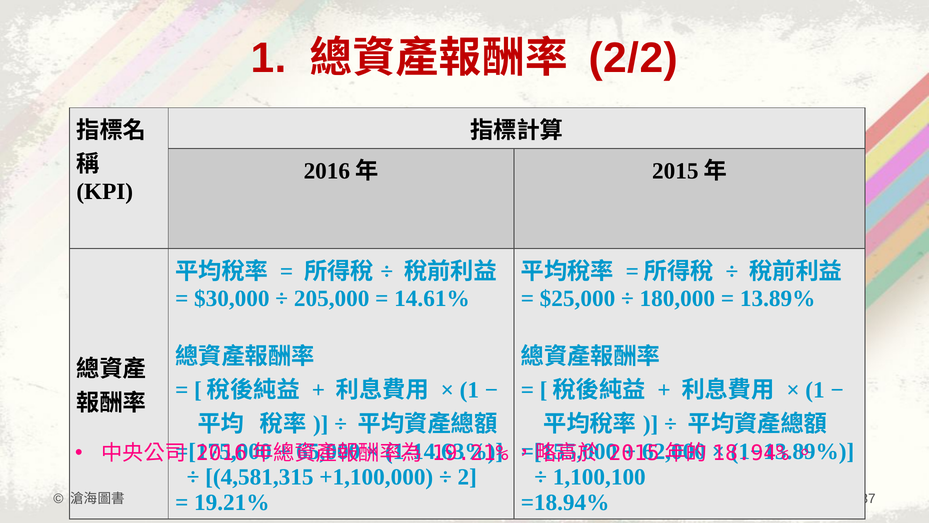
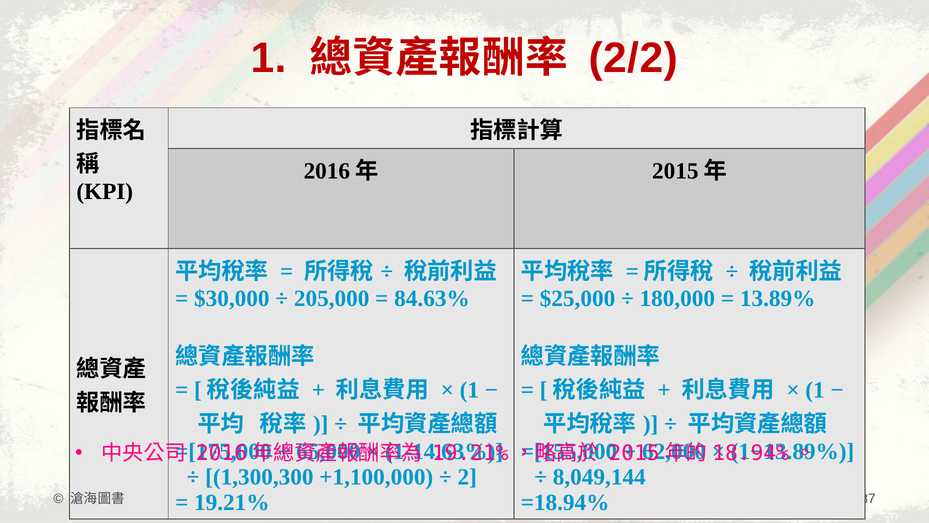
14.61%: 14.61% -> 84.63%
4,581,315: 4,581,315 -> 1,300,300
1,100,100: 1,100,100 -> 8,049,144
